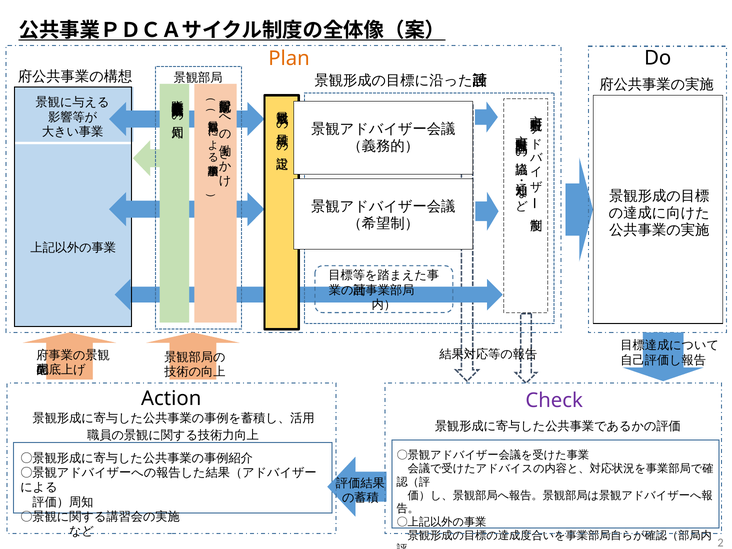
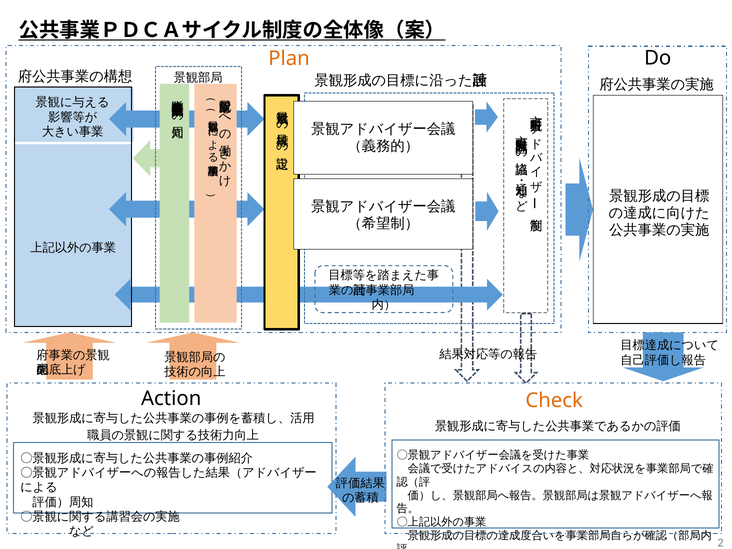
Check colour: purple -> orange
